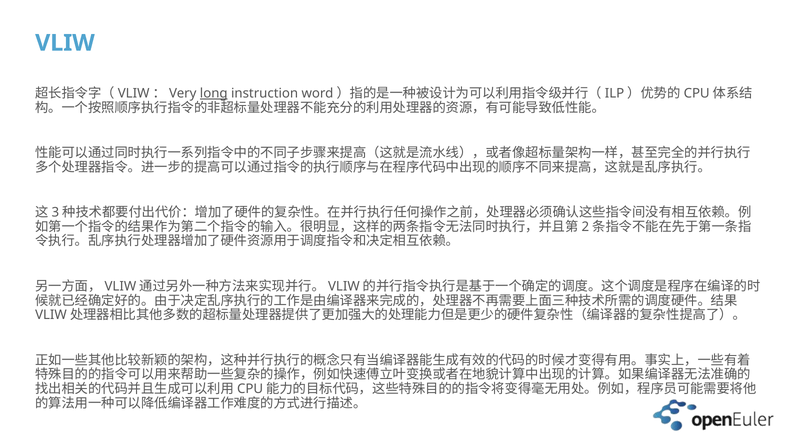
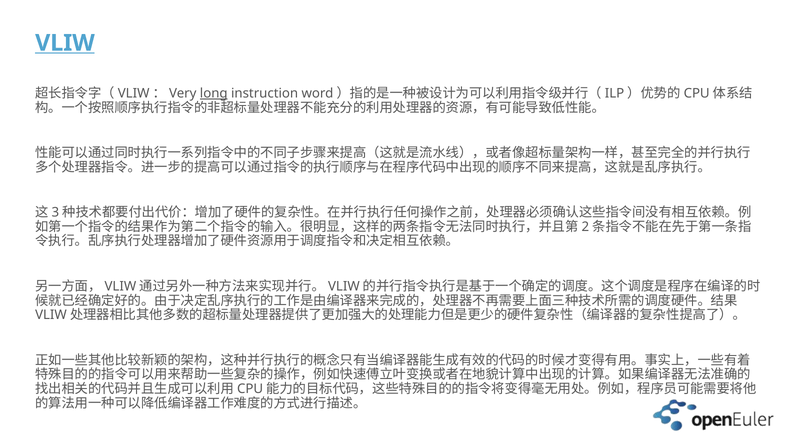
VLIW underline: none -> present
